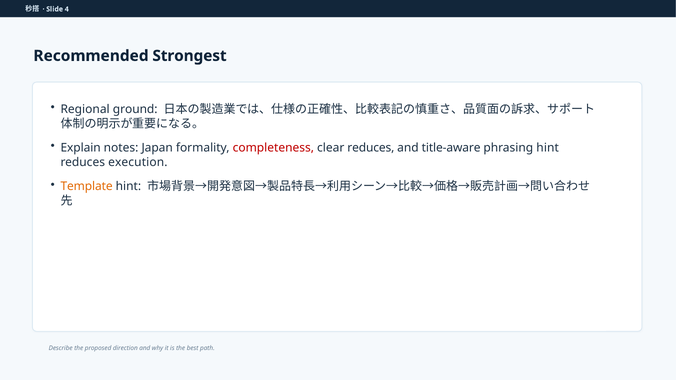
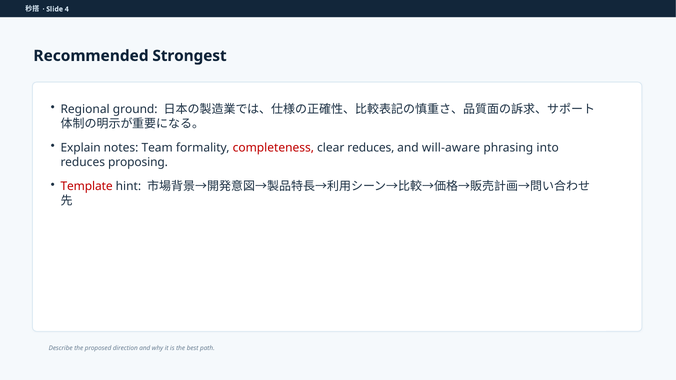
Japan: Japan -> Team
title-aware: title-aware -> will-aware
phrasing hint: hint -> into
execution: execution -> proposing
Template colour: orange -> red
